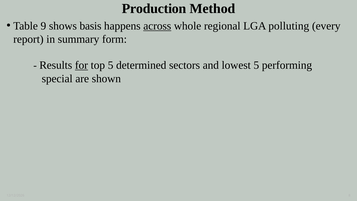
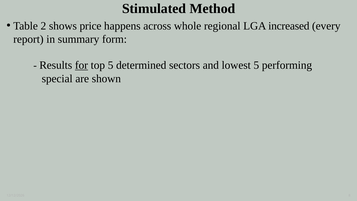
Production: Production -> Stimulated
9: 9 -> 2
basis: basis -> price
across underline: present -> none
polluting: polluting -> increased
